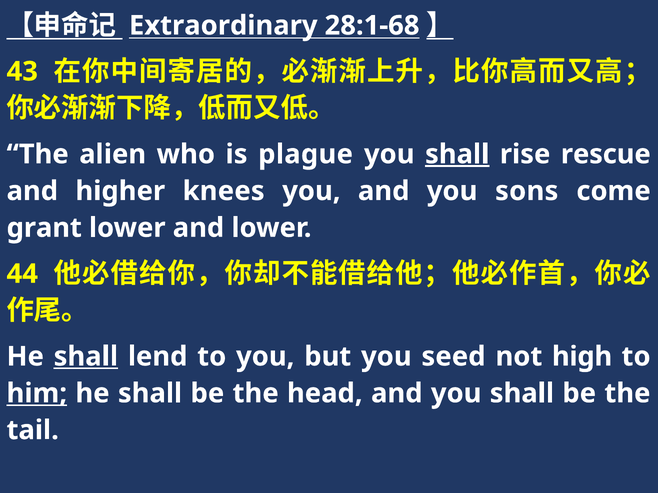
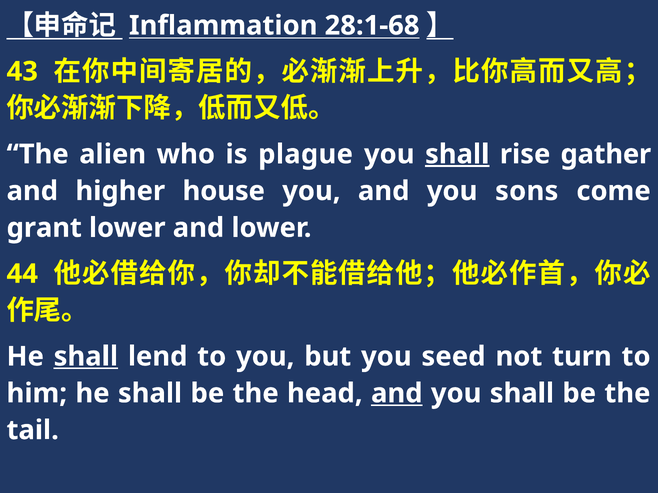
Extraordinary: Extraordinary -> Inflammation
rescue: rescue -> gather
knees: knees -> house
high: high -> turn
him underline: present -> none
and at (397, 394) underline: none -> present
